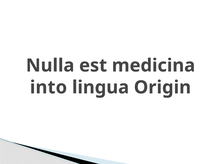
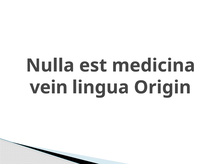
into: into -> vein
